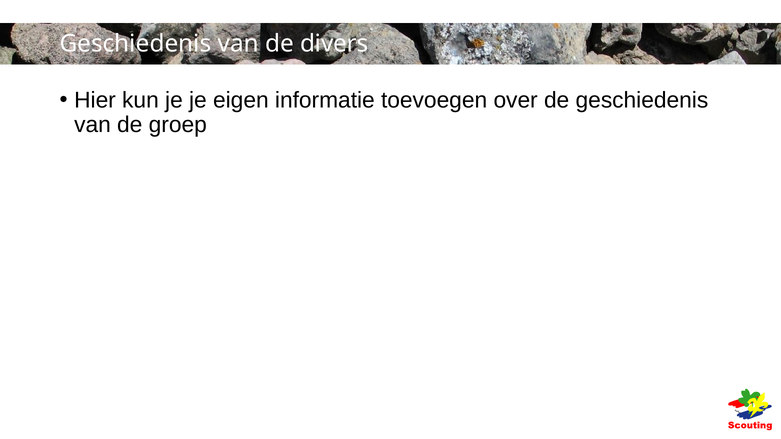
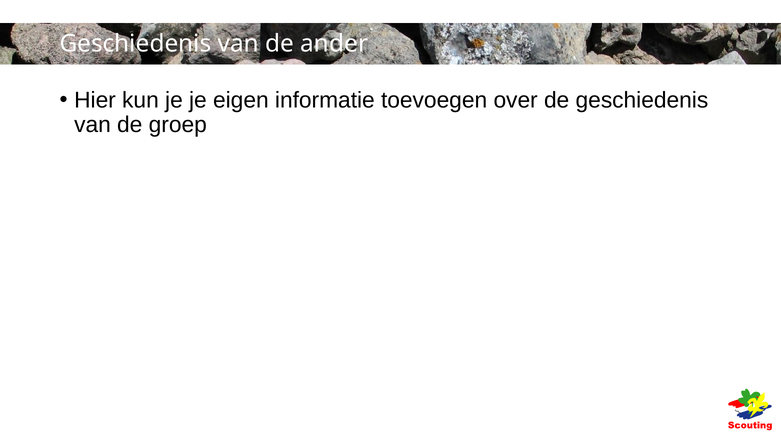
divers: divers -> ander
